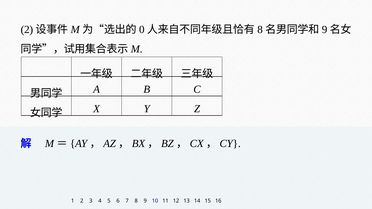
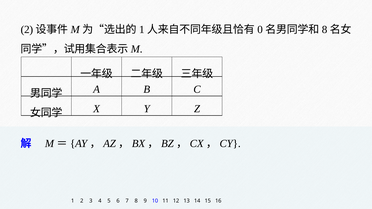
0 at (142, 30): 0 -> 1
8 at (260, 30): 8 -> 0
9 at (325, 30): 9 -> 8
